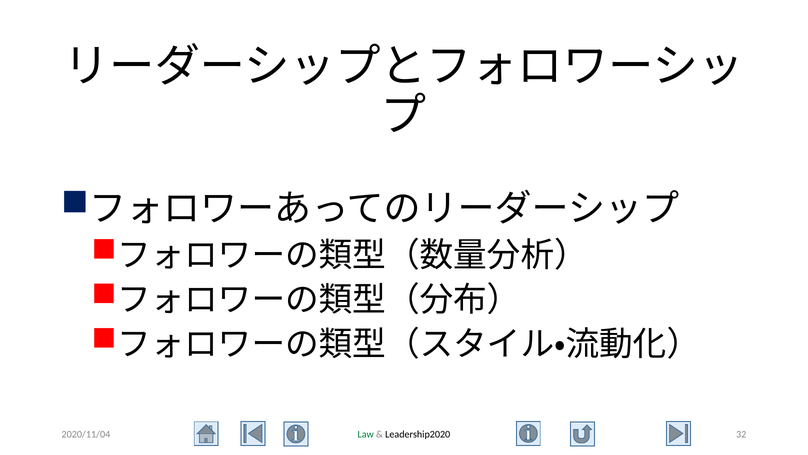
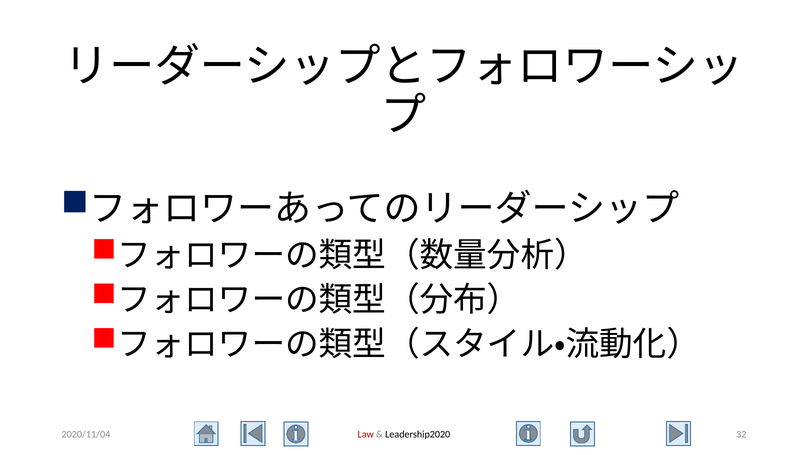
Law colour: green -> red
